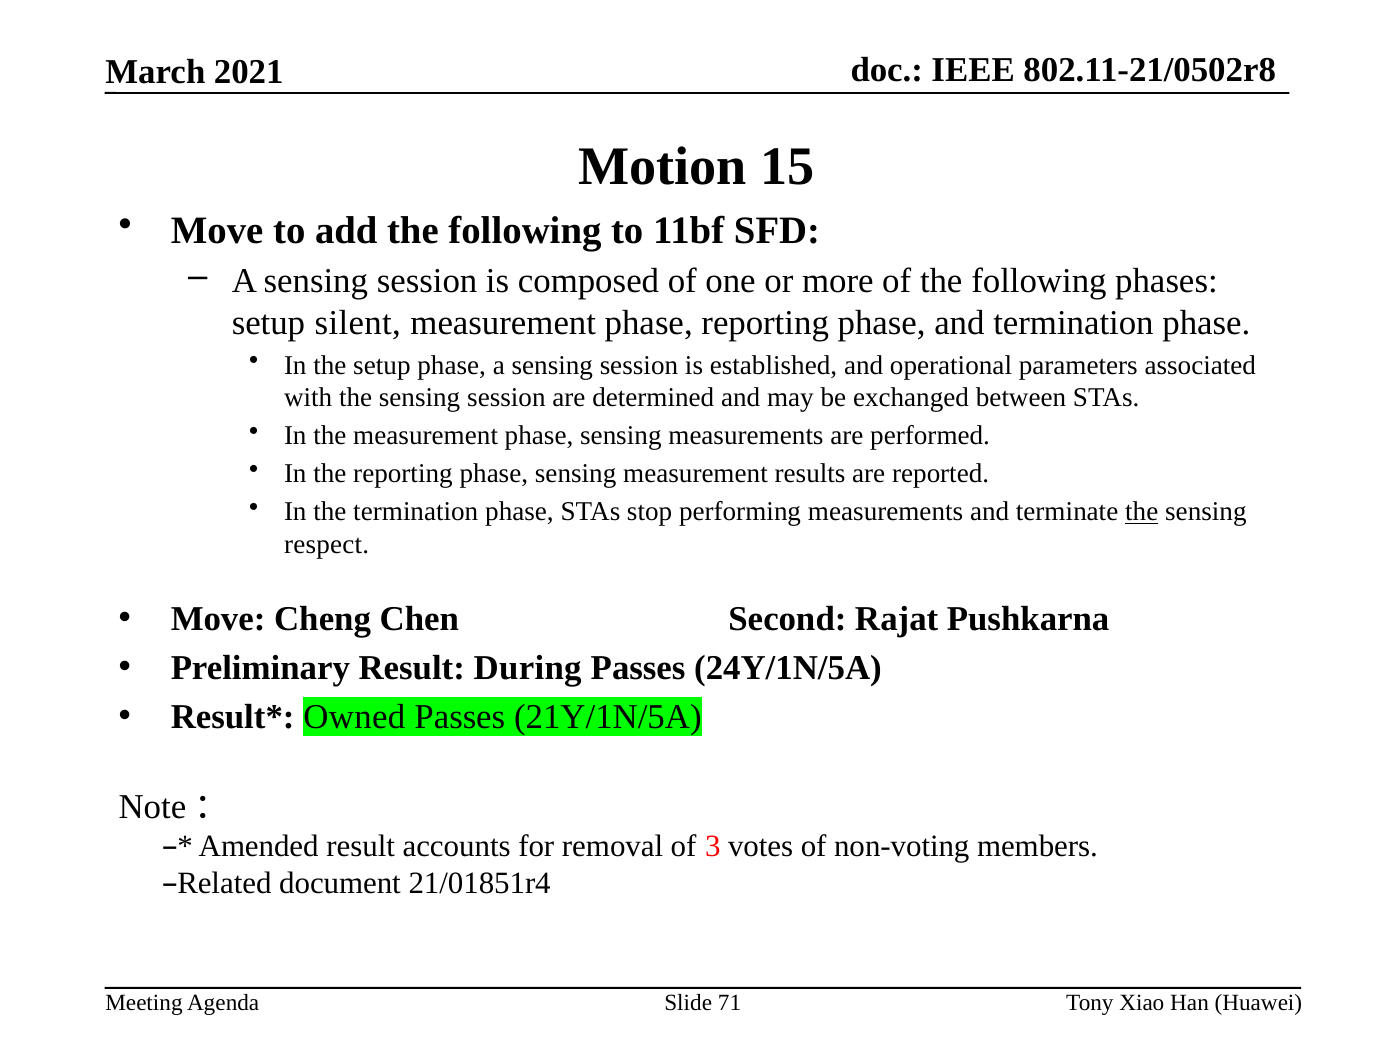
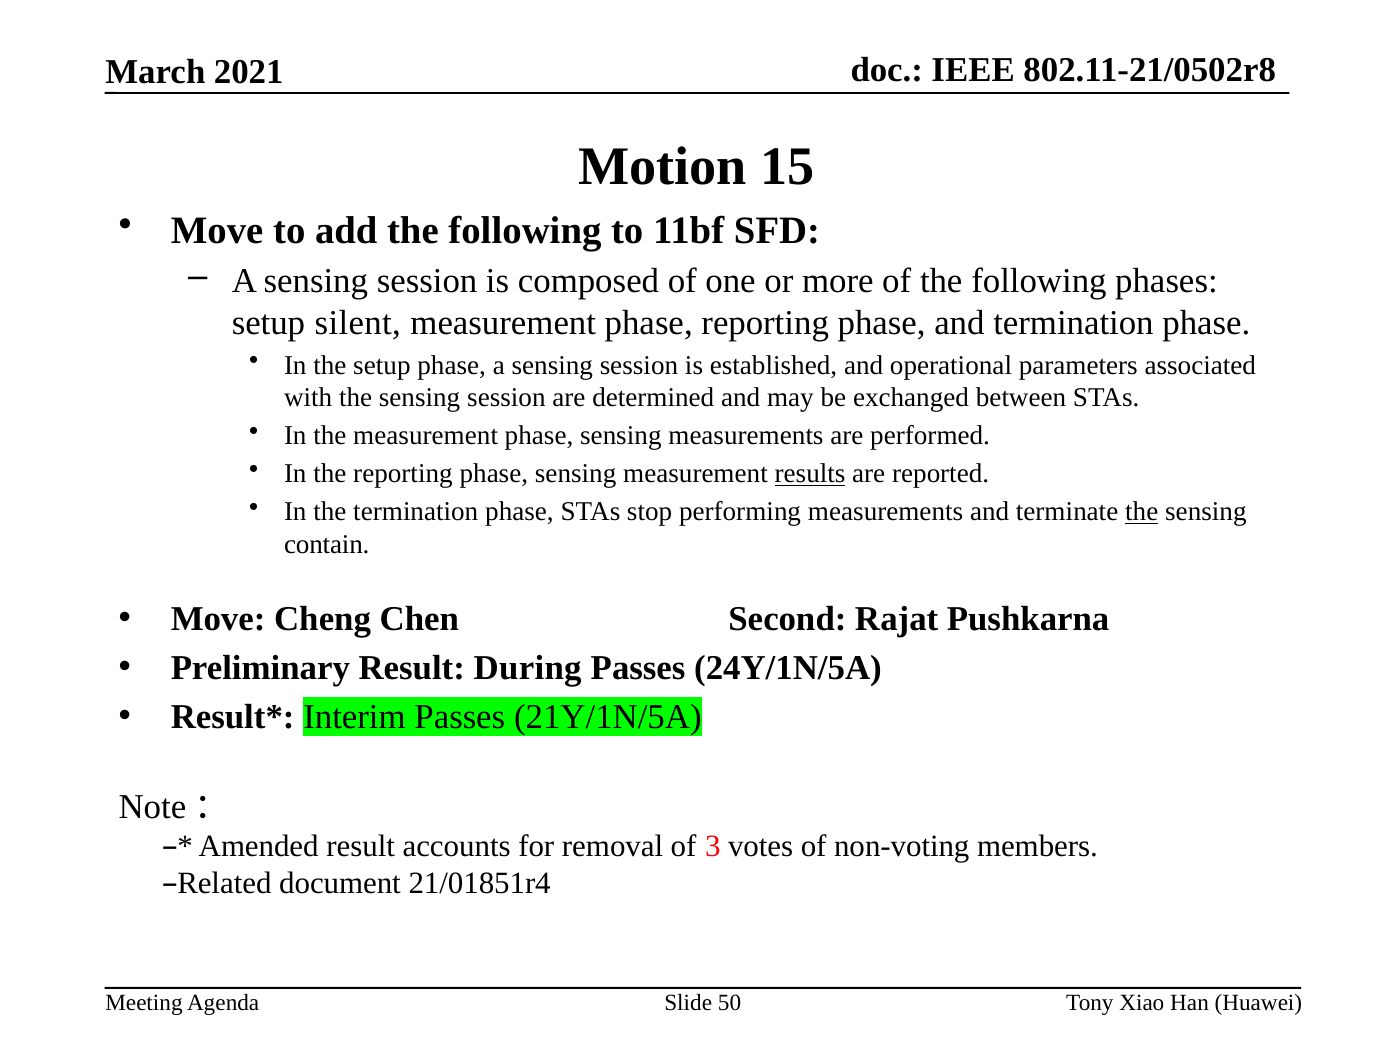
results underline: none -> present
respect: respect -> contain
Owned: Owned -> Interim
71: 71 -> 50
